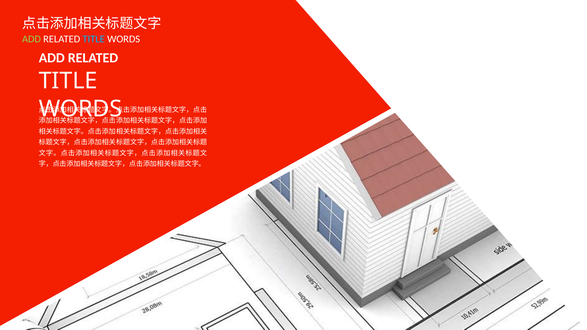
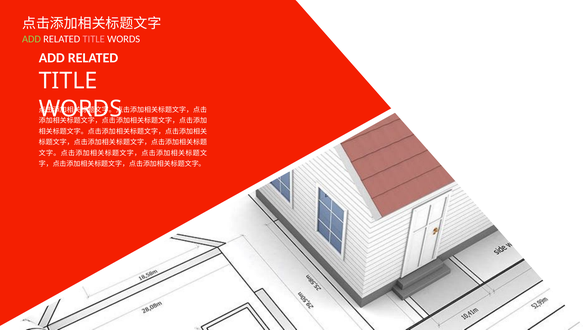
TITLE at (94, 39) colour: light blue -> pink
